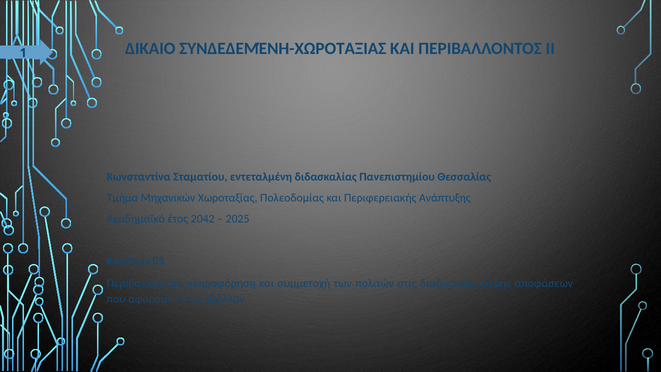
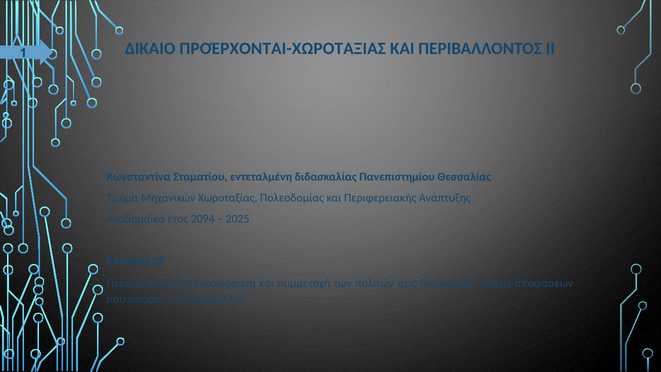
ΣΥΝΔΕΔΕΜΈΝΗ-ΧΩΡΟΤΑΞΙΑΣ: ΣΥΝΔΕΔΕΜΈΝΗ-ΧΩΡΟΤΑΞΙΑΣ -> ΠΡΟΈΡΧΟΝΤΑΙ-ΧΩΡΟΤΑΞΙΑΣ
2042: 2042 -> 2094
